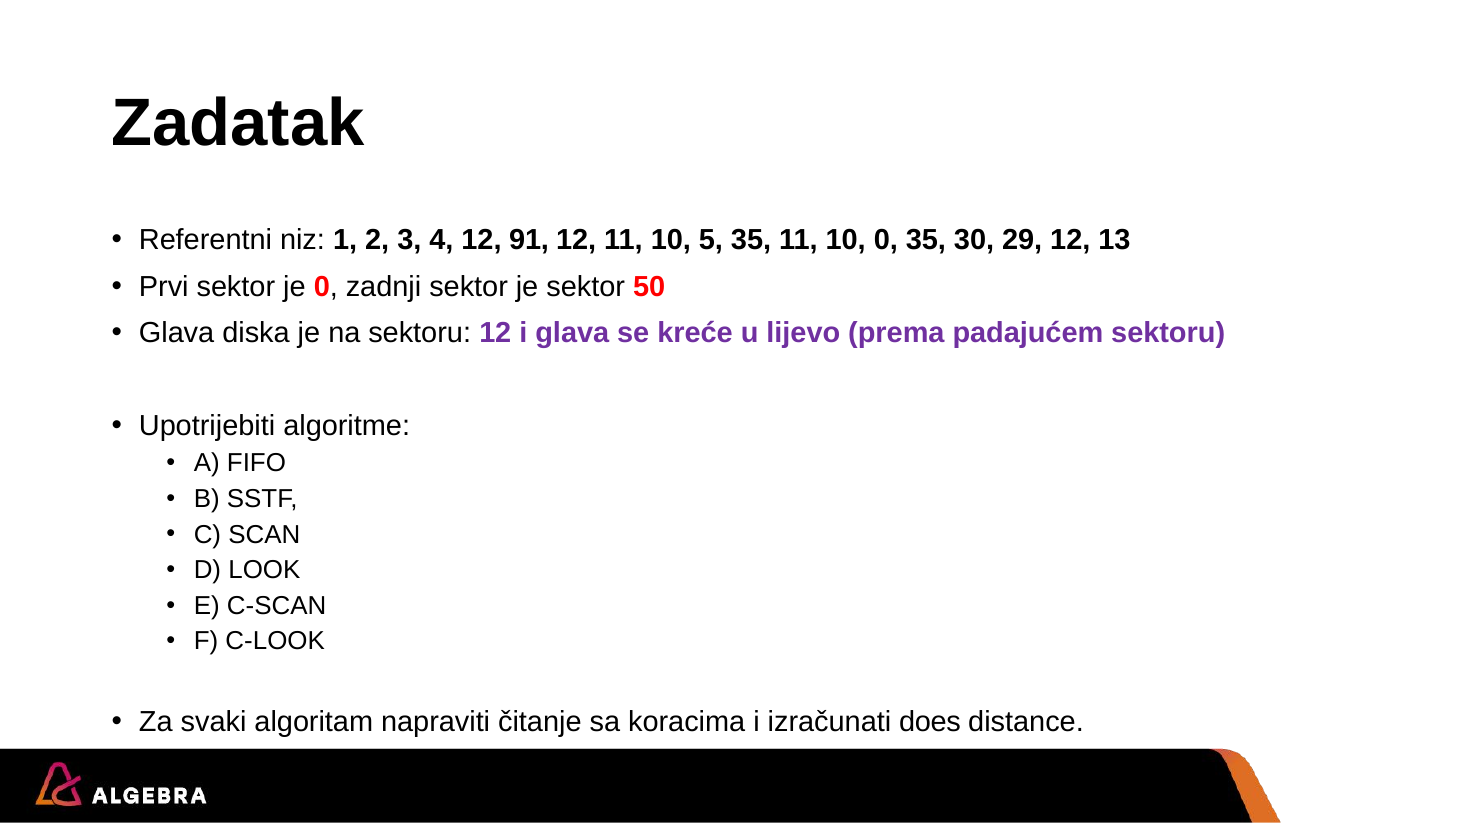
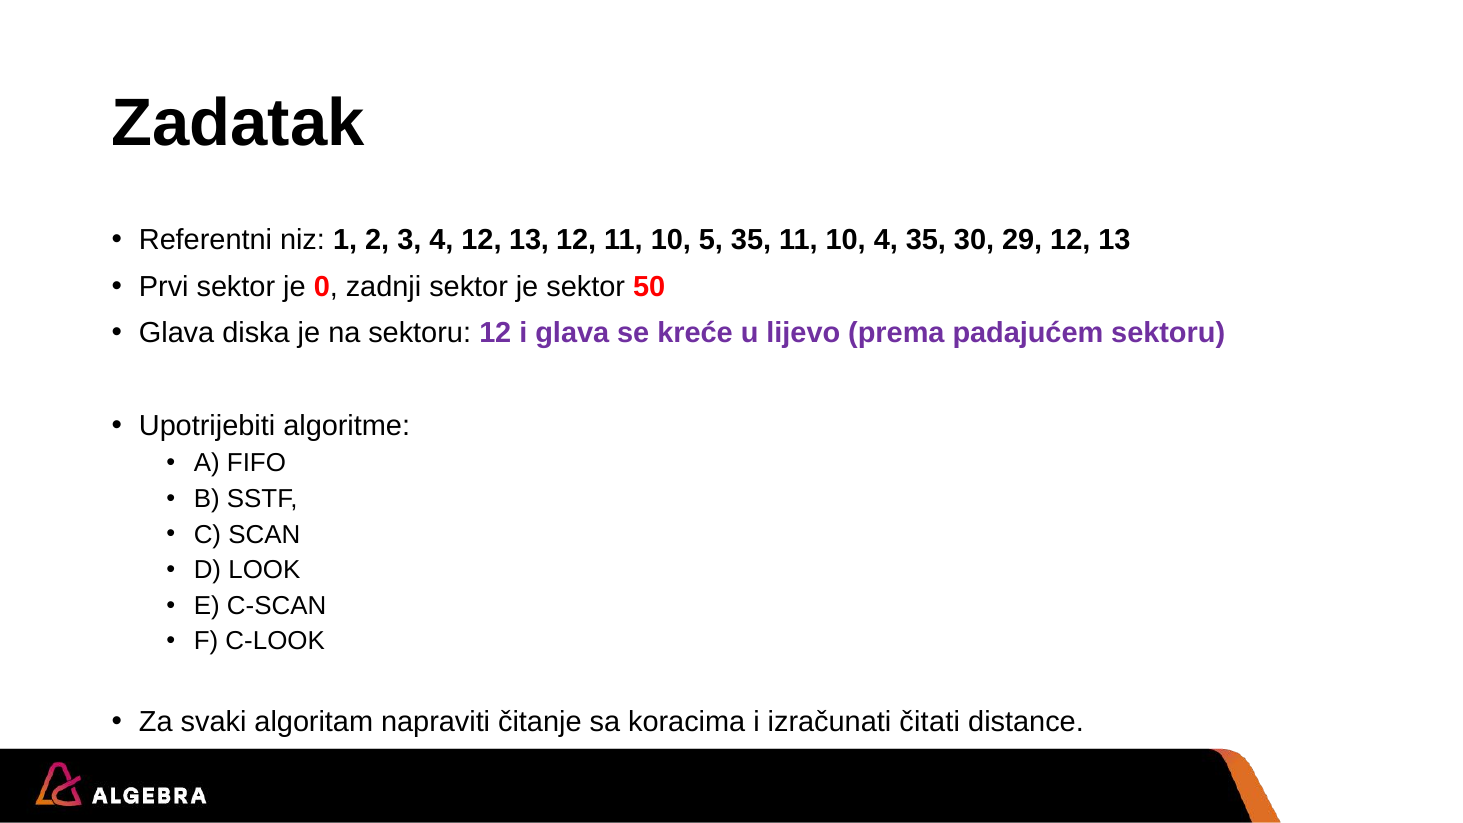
4 12 91: 91 -> 13
10 0: 0 -> 4
does: does -> čitati
